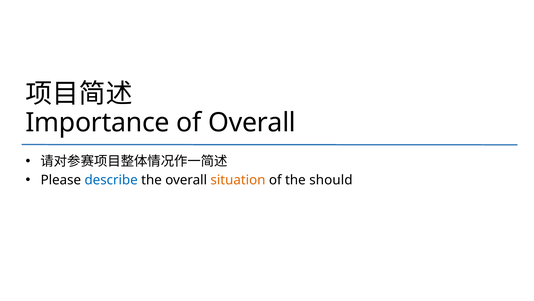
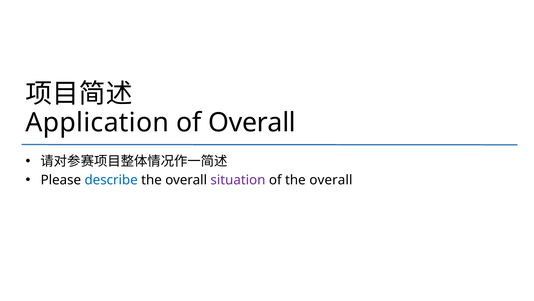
Importance: Importance -> Application
situation colour: orange -> purple
of the should: should -> overall
